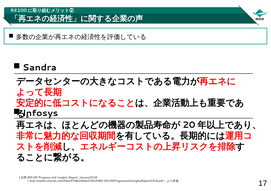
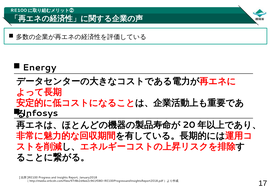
Sandra: Sandra -> Energy
